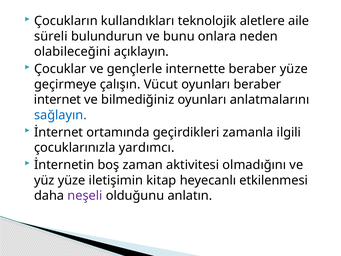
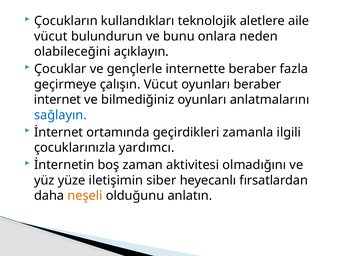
süreli at (51, 36): süreli -> vücut
beraber yüze: yüze -> fazla
kitap: kitap -> siber
etkilenmesi: etkilenmesi -> fırsatlardan
neşeli colour: purple -> orange
